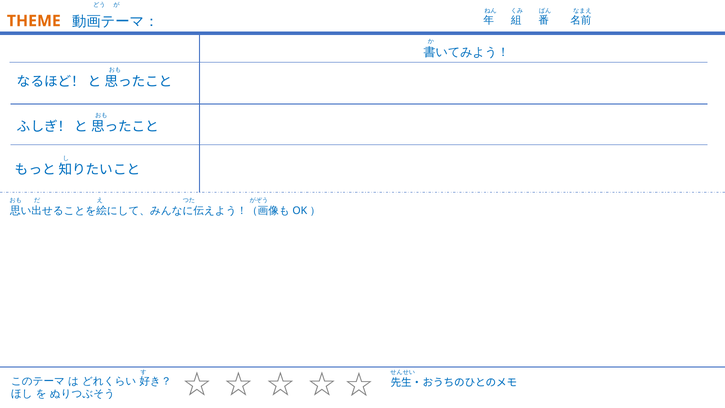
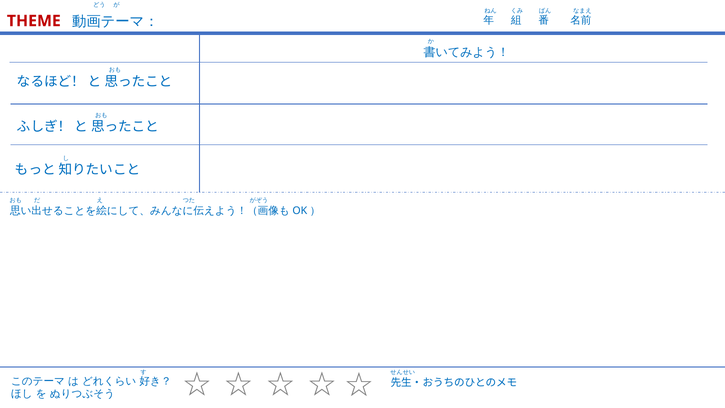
THEME colour: orange -> red
